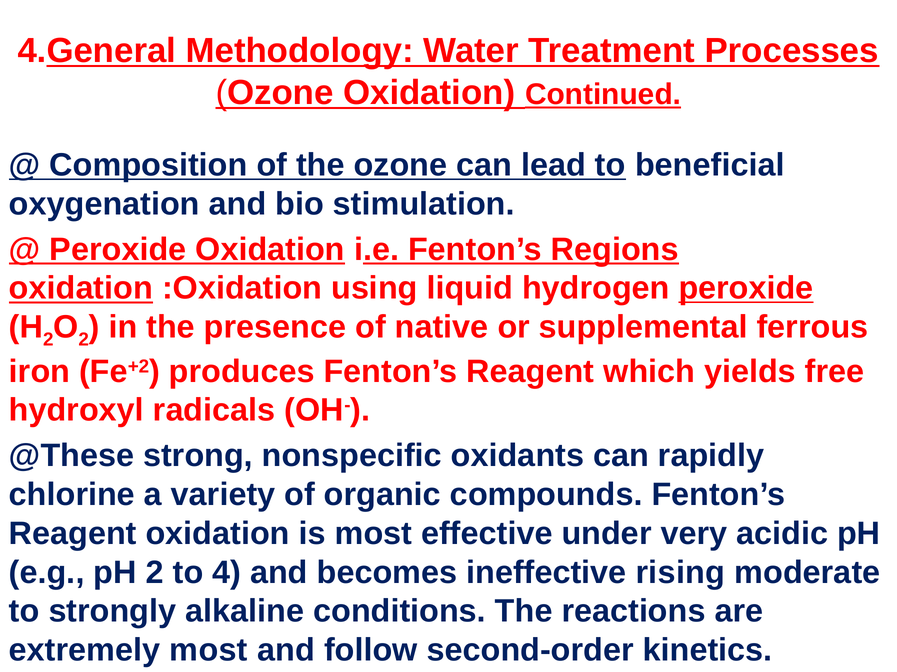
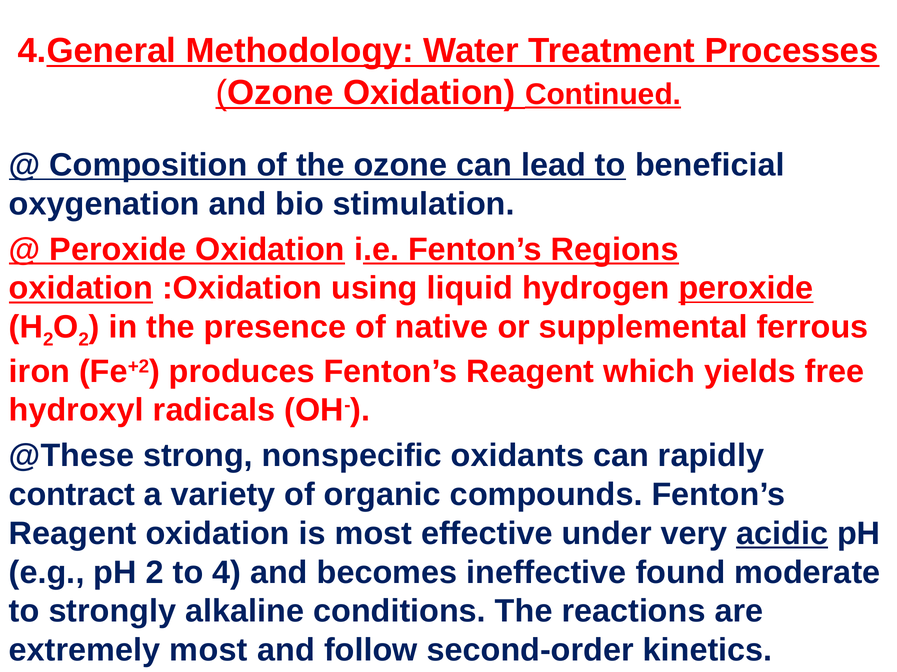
chlorine: chlorine -> contract
acidic underline: none -> present
rising: rising -> found
